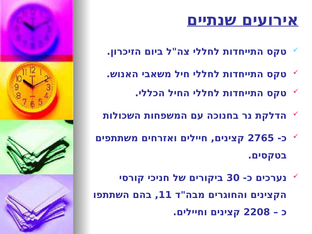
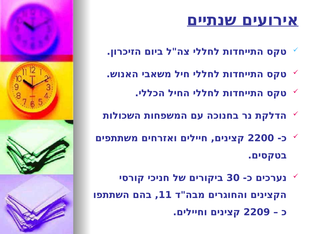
2765: 2765 -> 2200
2208: 2208 -> 2209
